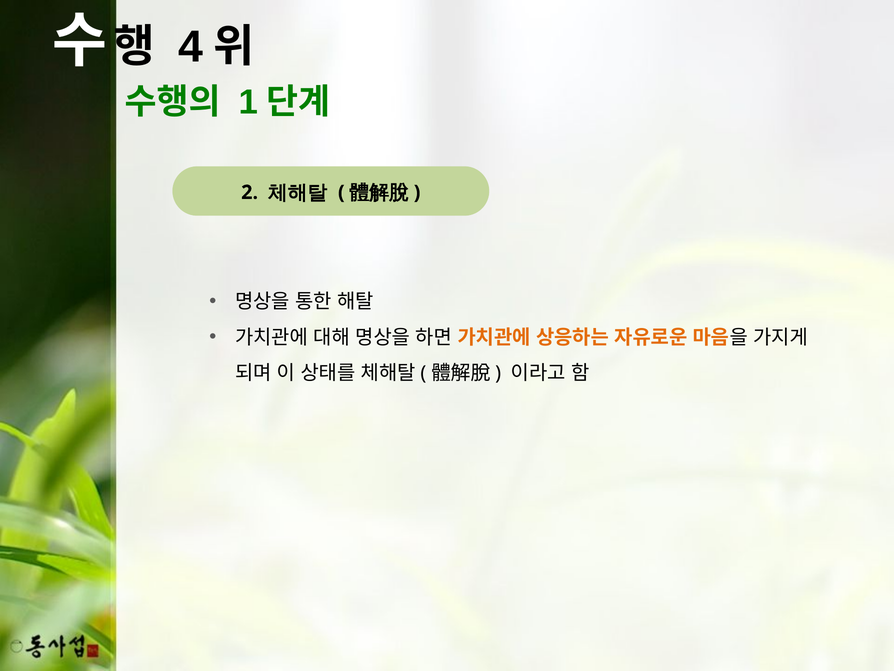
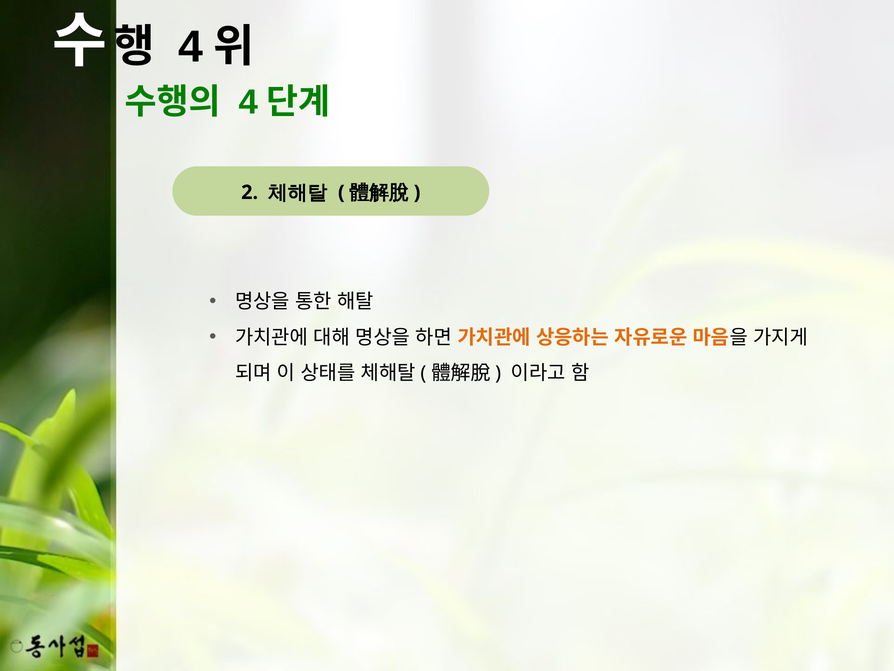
1 at (248, 102): 1 -> 4
